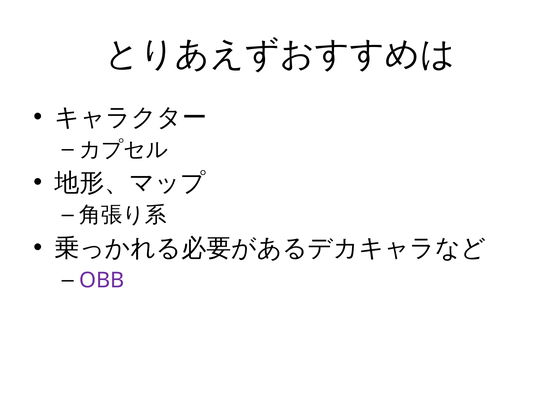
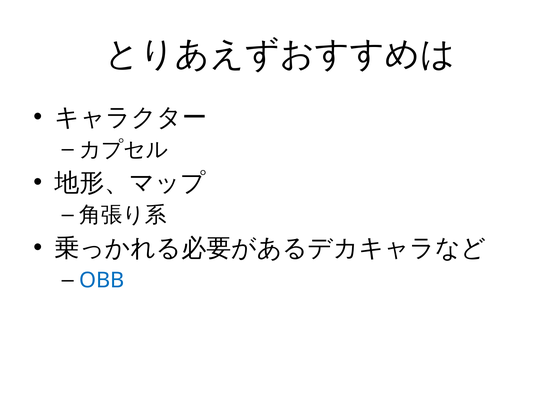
OBB colour: purple -> blue
